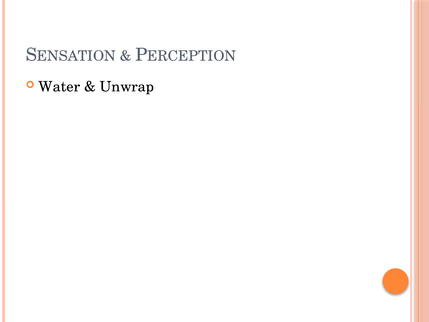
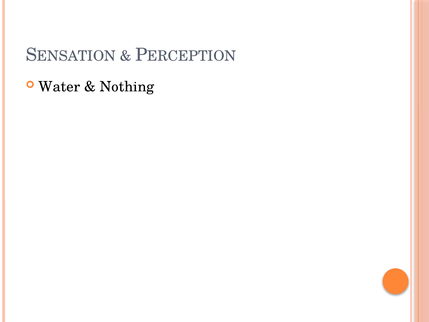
Unwrap: Unwrap -> Nothing
